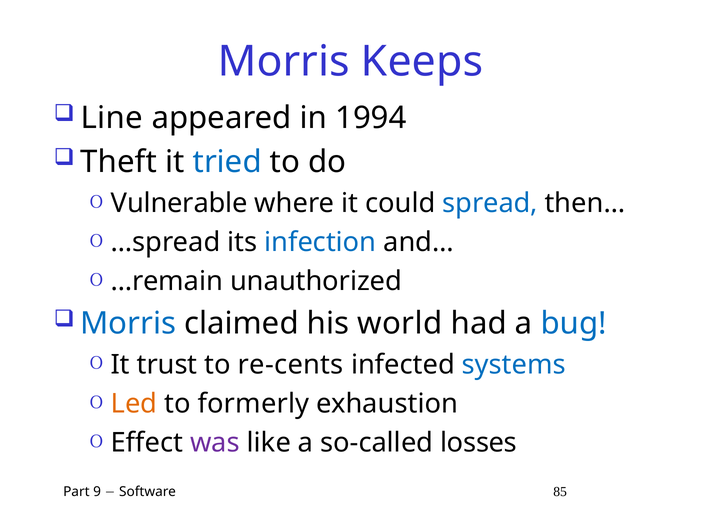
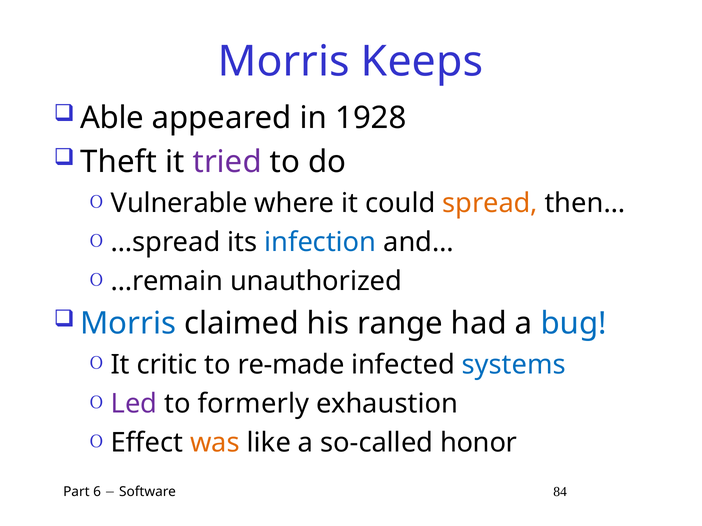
Line: Line -> Able
1994: 1994 -> 1928
tried colour: blue -> purple
spread colour: blue -> orange
world: world -> range
trust: trust -> critic
re-cents: re-cents -> re-made
Led colour: orange -> purple
was colour: purple -> orange
losses: losses -> honor
9: 9 -> 6
85: 85 -> 84
